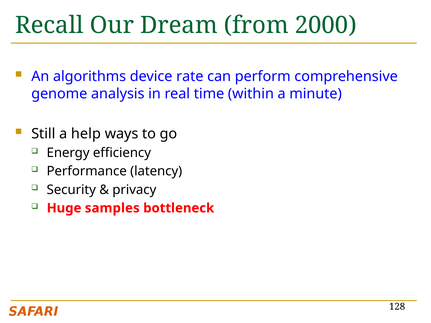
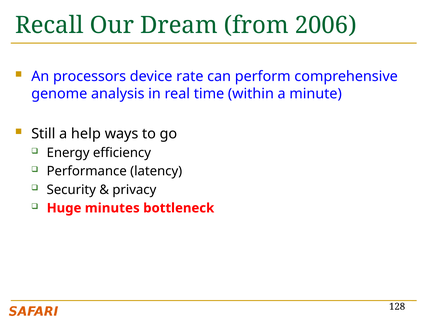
2000: 2000 -> 2006
algorithms: algorithms -> processors
samples: samples -> minutes
